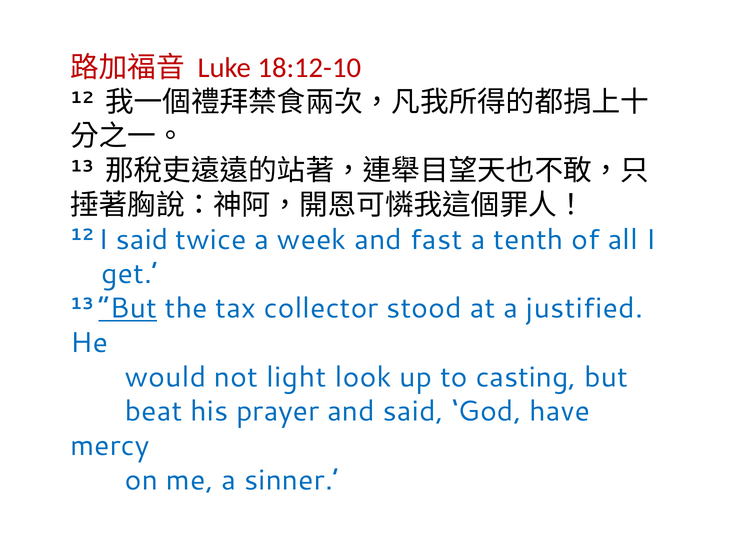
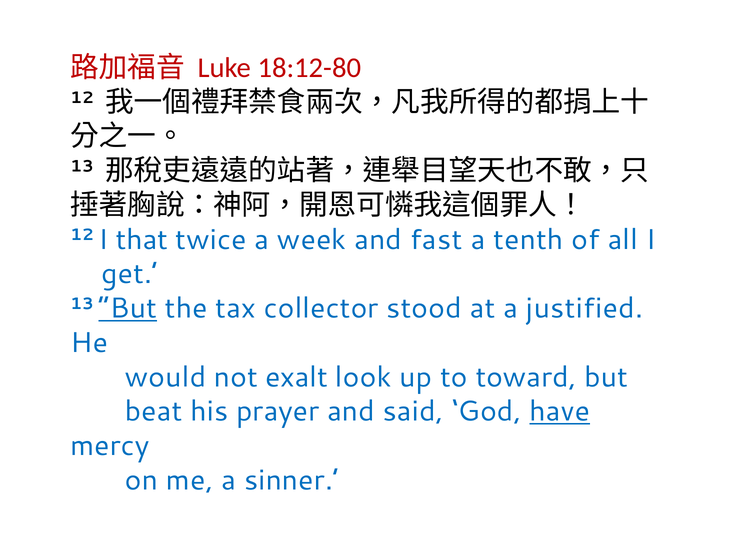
18:12-10: 18:12-10 -> 18:12-80
I said: said -> that
light: light -> exalt
casting: casting -> toward
have underline: none -> present
